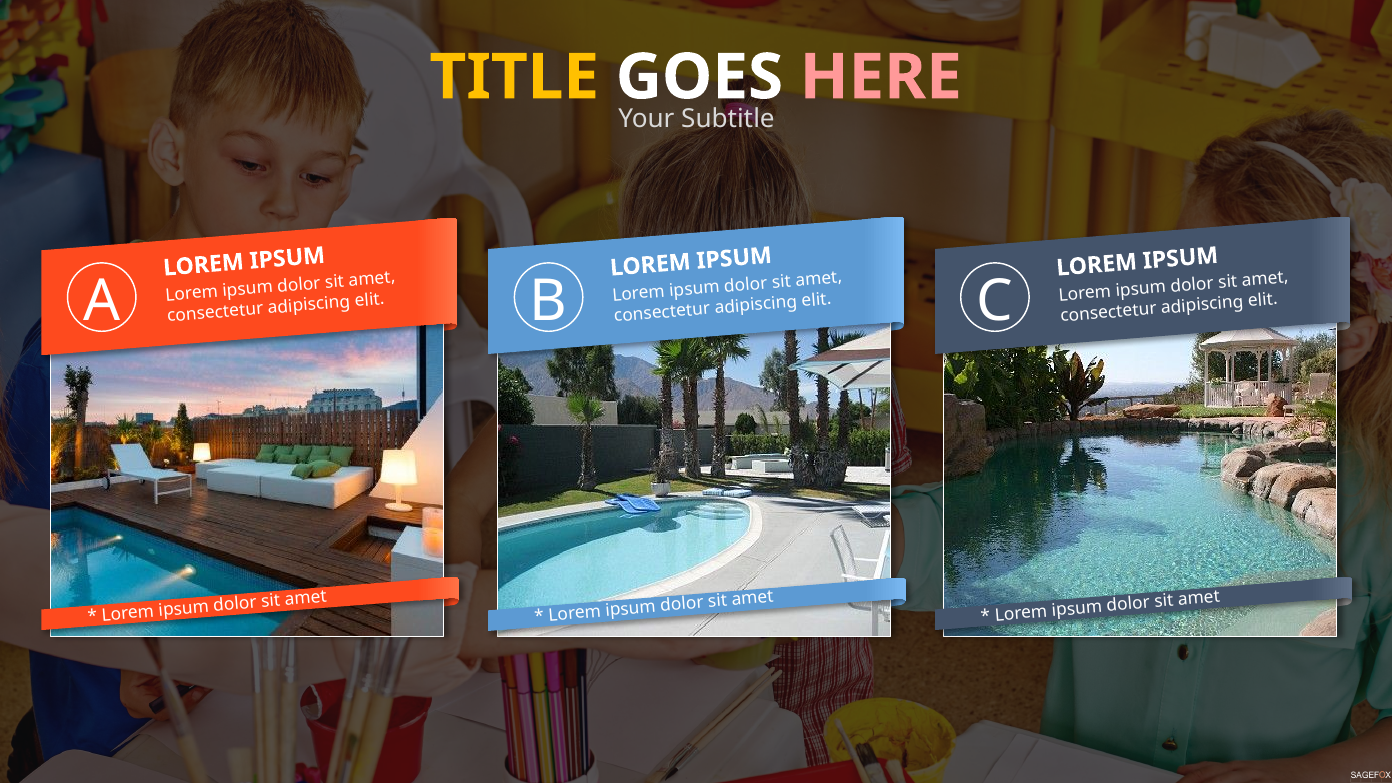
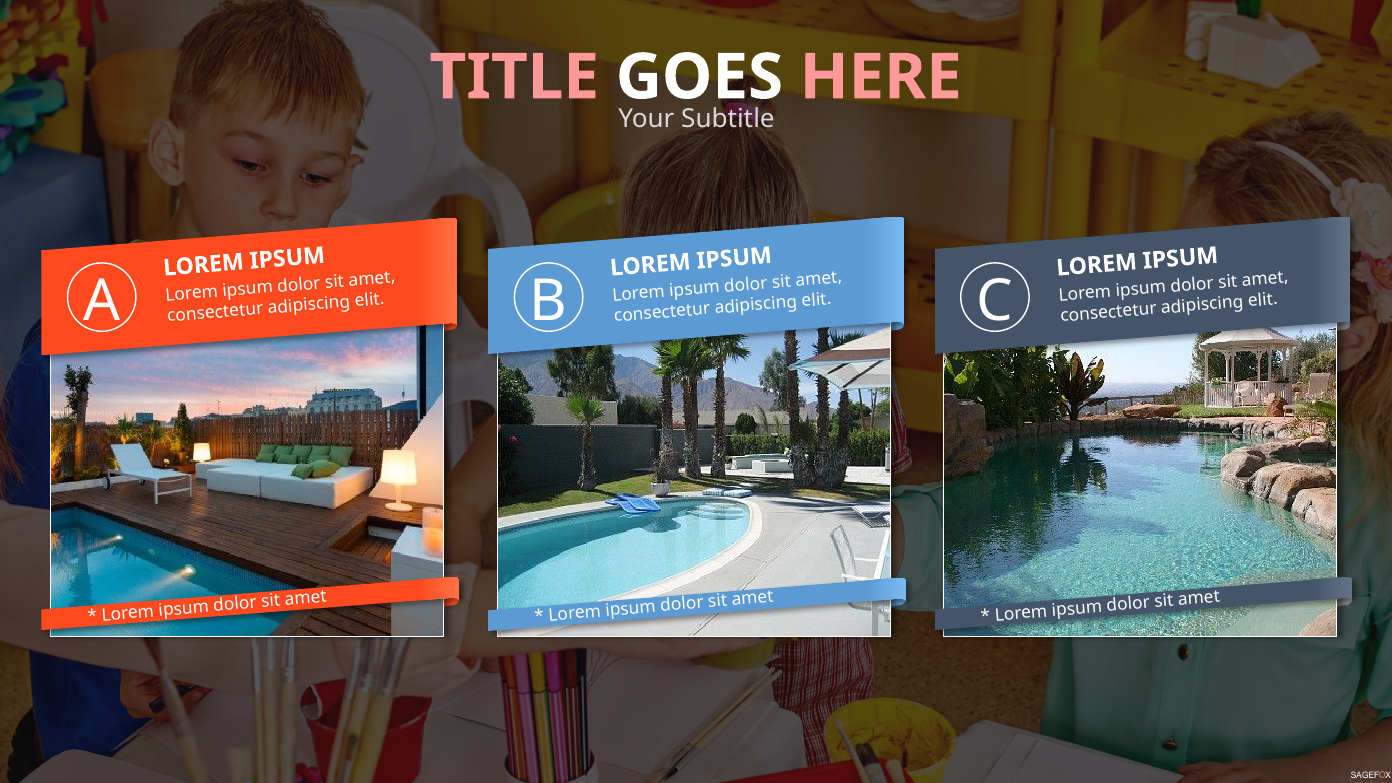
TITLE colour: yellow -> pink
